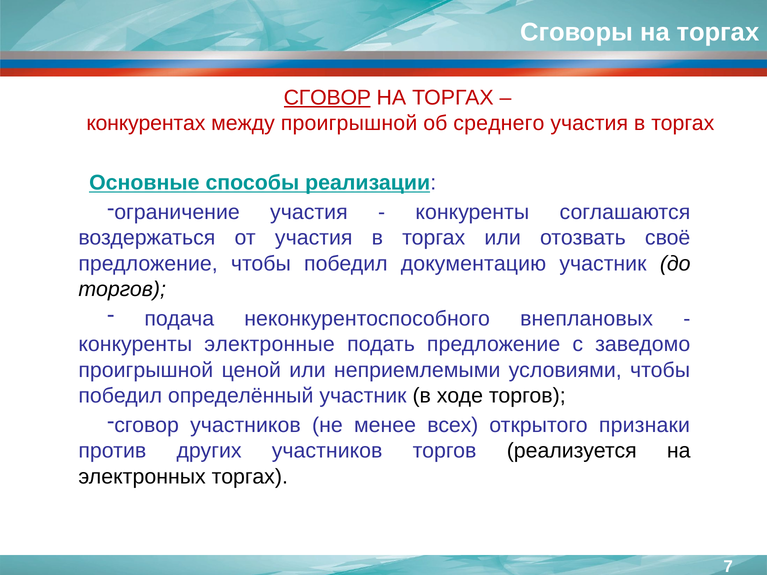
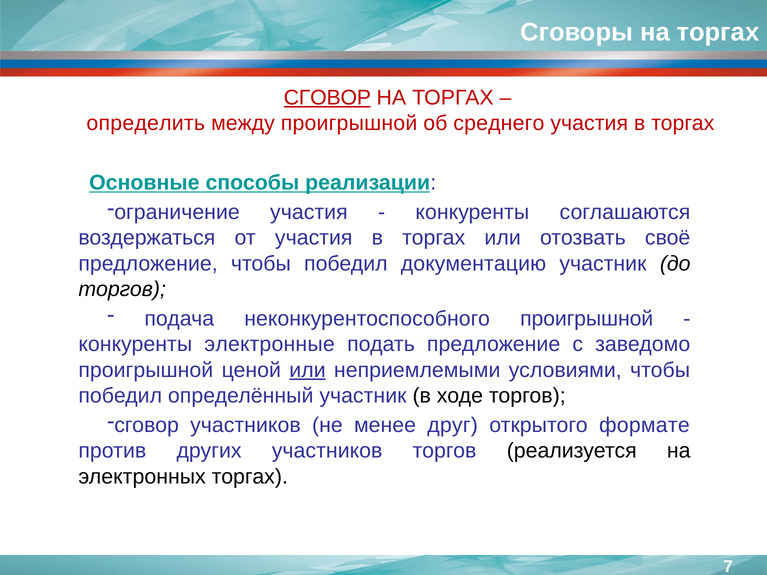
конкурентах: конкурентах -> определить
неконкурентоспособного внеплановых: внеплановых -> проигрышной
или at (308, 370) underline: none -> present
всех: всех -> друг
признаки: признаки -> формате
